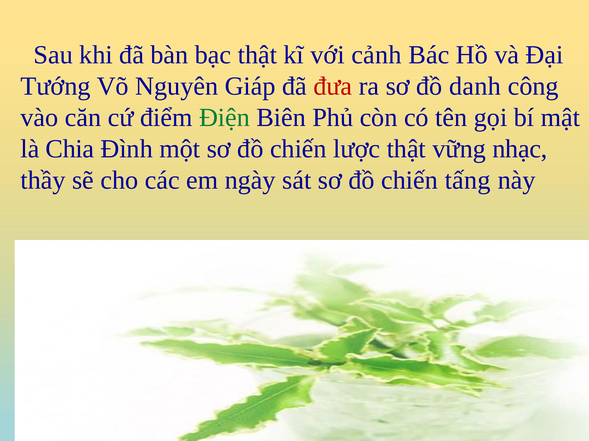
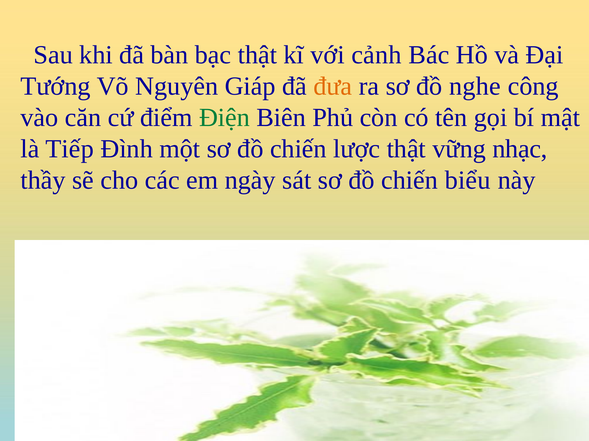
đưa colour: red -> orange
danh: danh -> nghe
Chia: Chia -> Tiếp
tấng: tấng -> biểu
